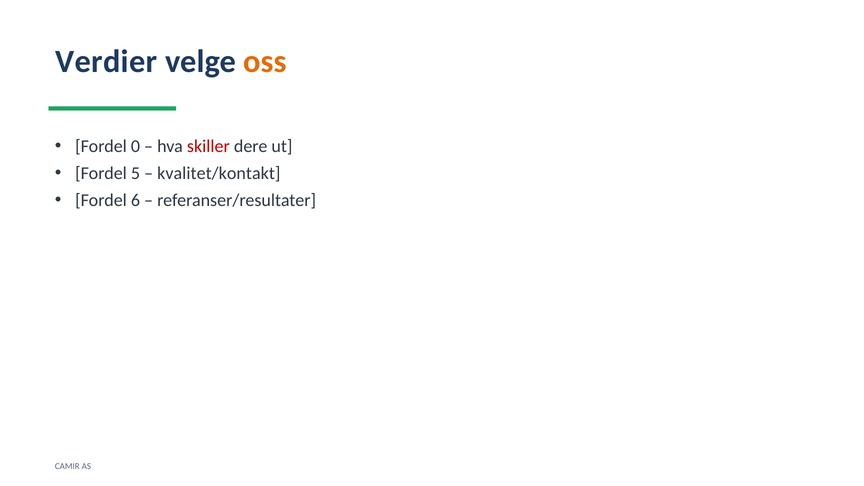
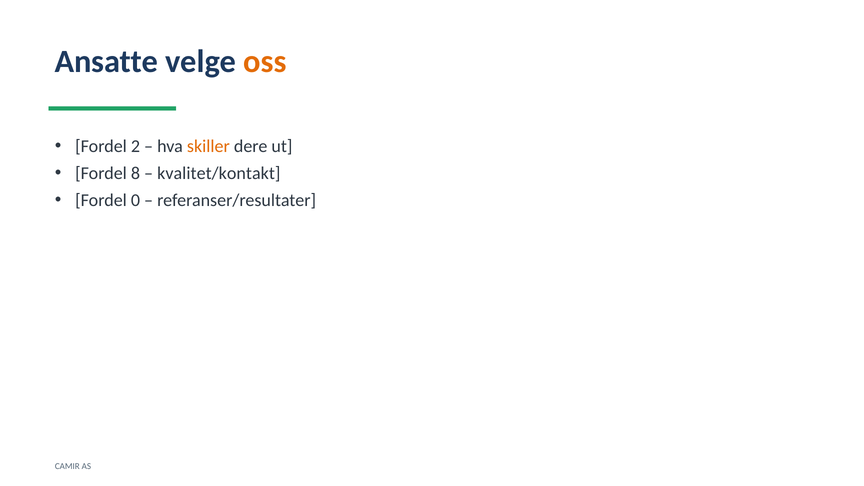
Verdier: Verdier -> Ansatte
0: 0 -> 2
skiller colour: red -> orange
5: 5 -> 8
6: 6 -> 0
